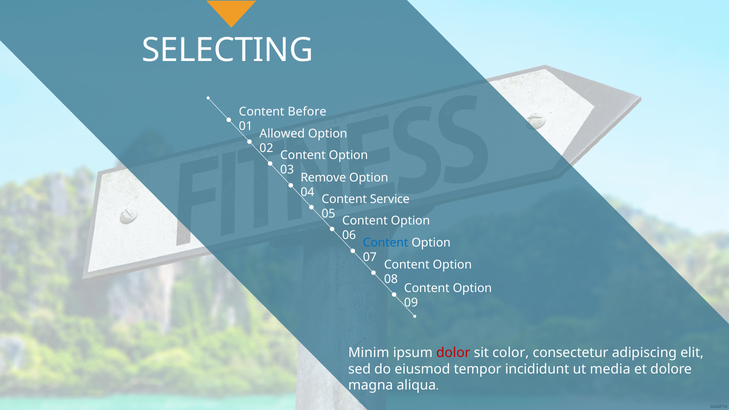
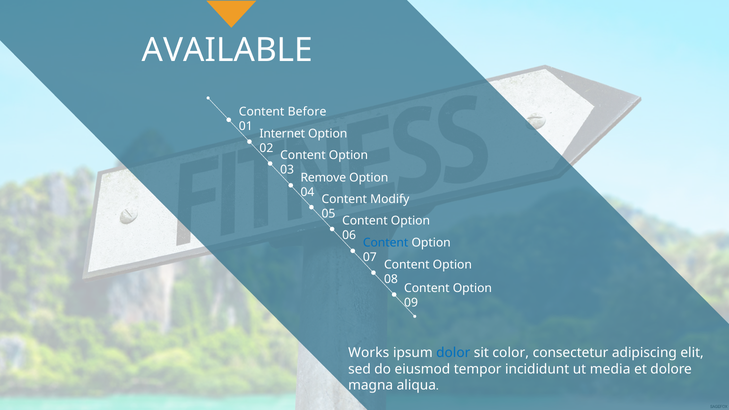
SELECTING: SELECTING -> AVAILABLE
Allowed: Allowed -> Internet
Service: Service -> Modify
Minim: Minim -> Works
dolor colour: red -> blue
